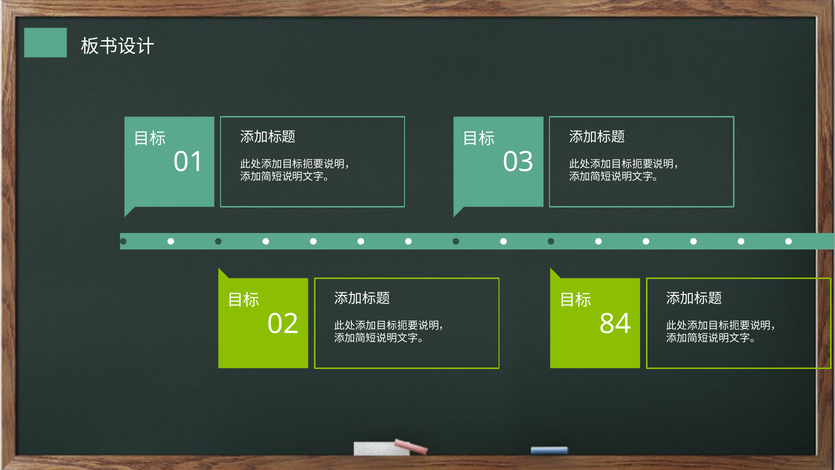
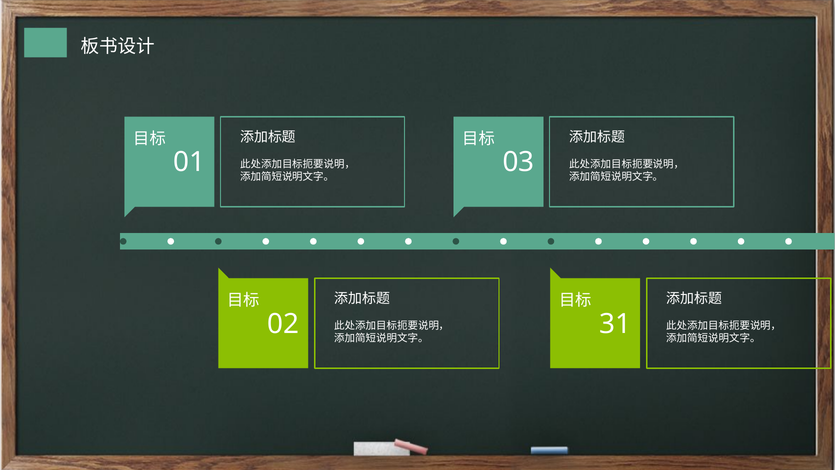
84: 84 -> 31
